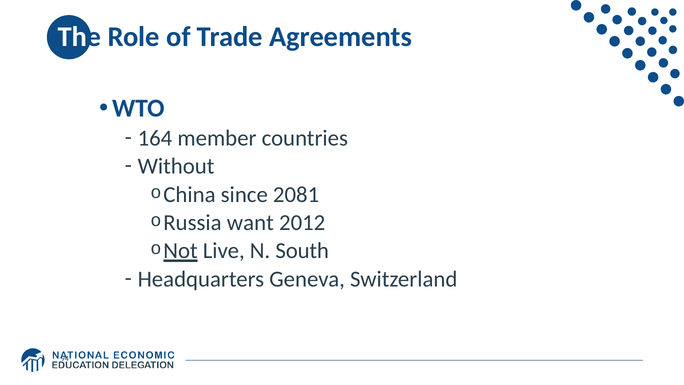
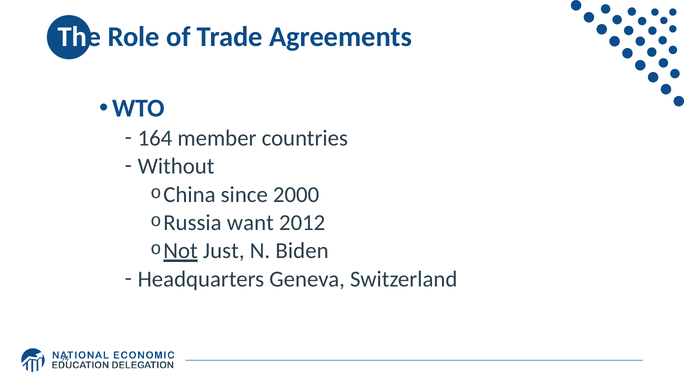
2081: 2081 -> 2000
Live: Live -> Just
South: South -> Biden
